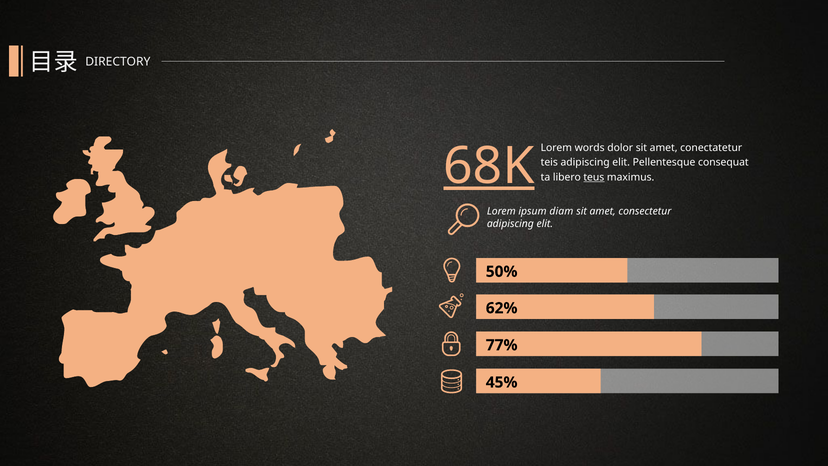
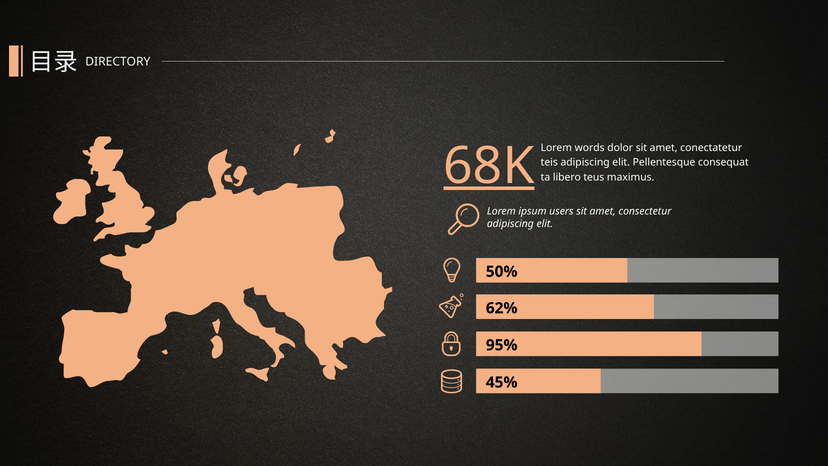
teus underline: present -> none
diam: diam -> users
77%: 77% -> 95%
